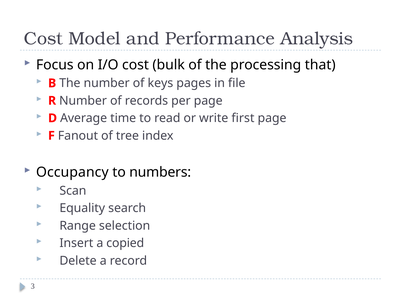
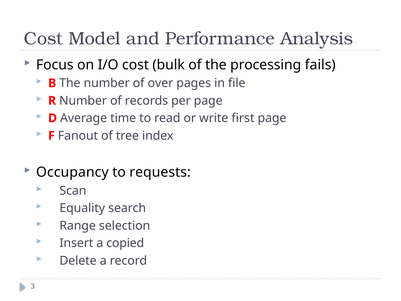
that: that -> fails
keys: keys -> over
numbers: numbers -> requests
